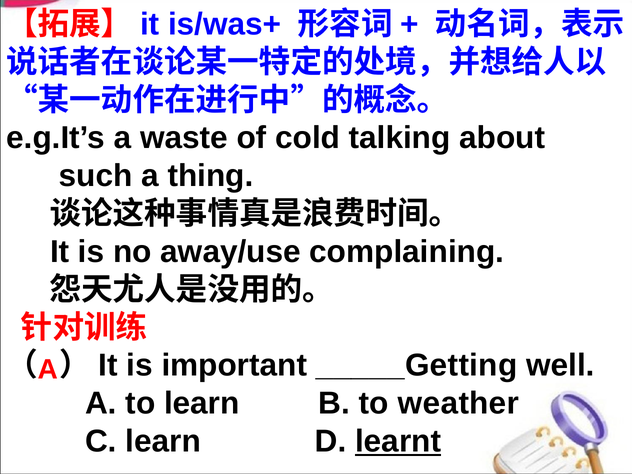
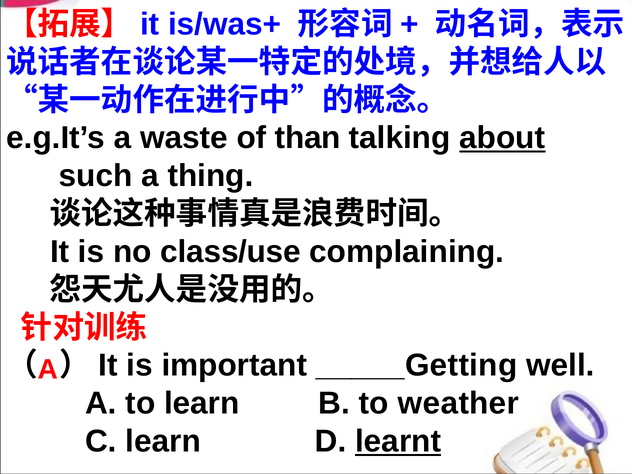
cold: cold -> than
about underline: none -> present
away/use: away/use -> class/use
